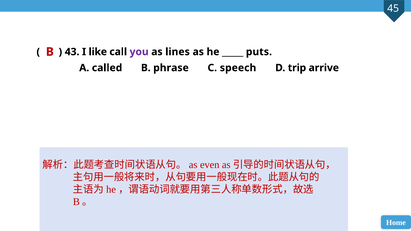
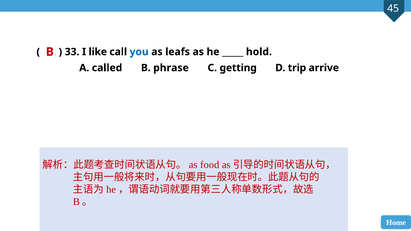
43: 43 -> 33
you colour: purple -> blue
lines: lines -> leafs
puts: puts -> hold
speech: speech -> getting
even: even -> food
